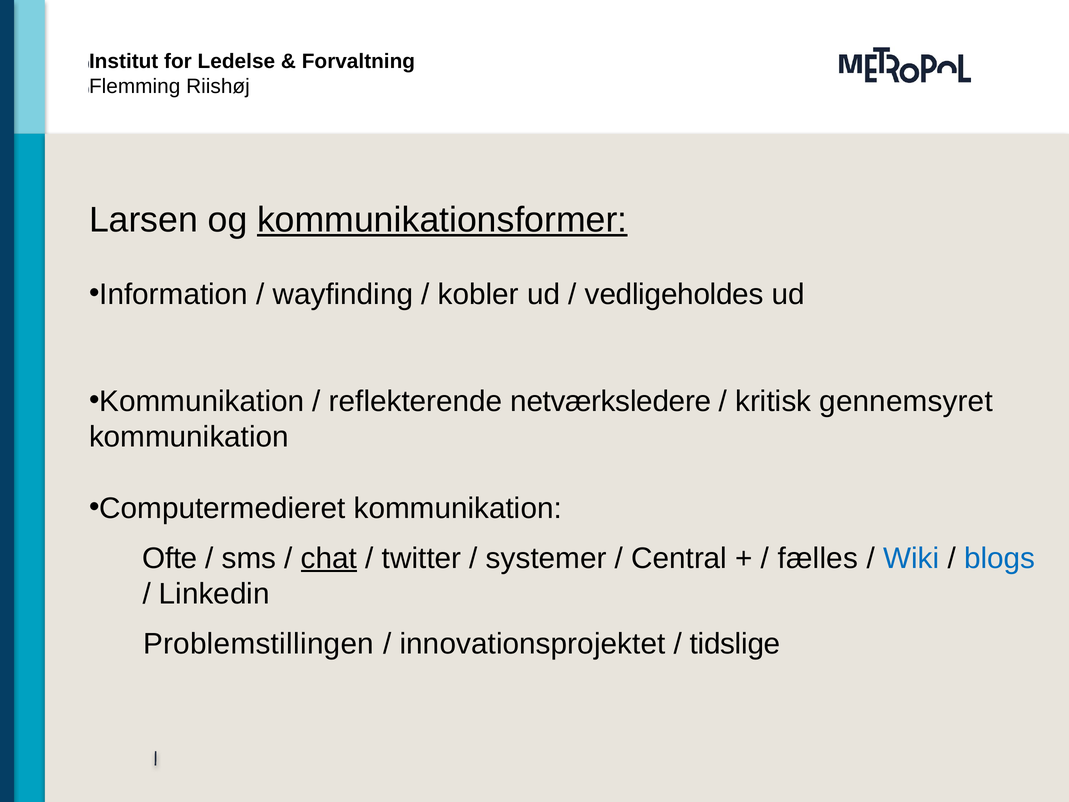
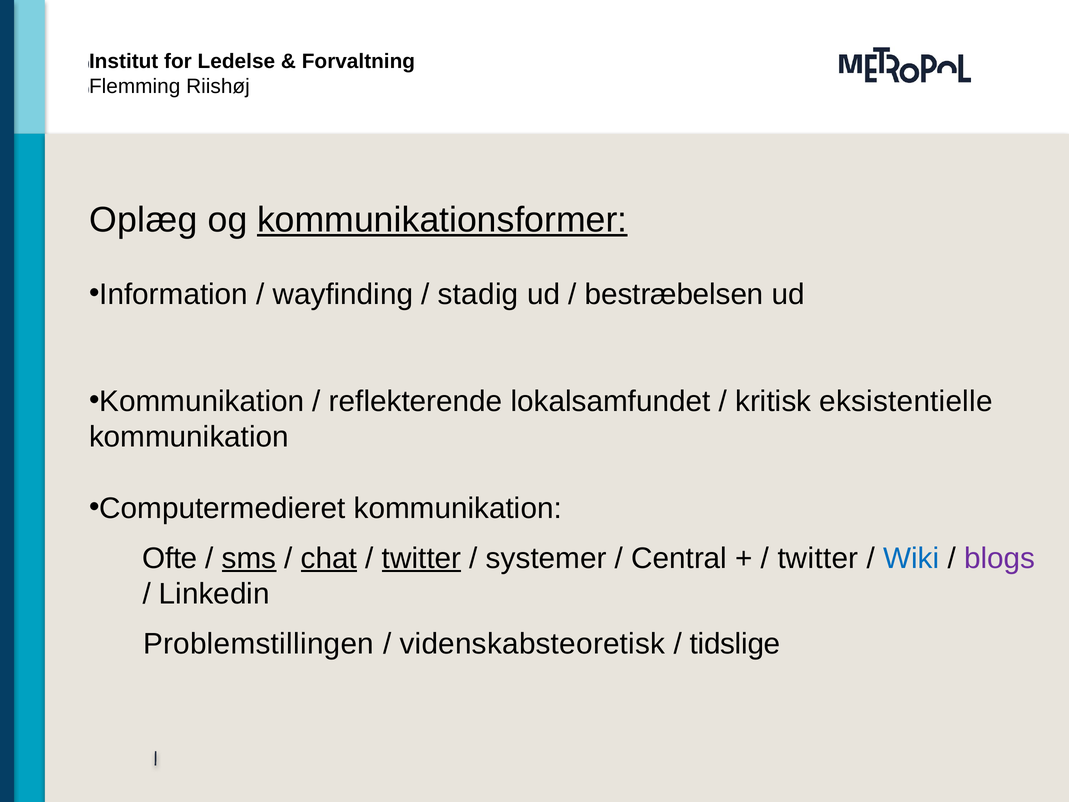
Larsen: Larsen -> Oplæg
kobler: kobler -> stadig
vedligeholdes: vedligeholdes -> bestræbelsen
netværksledere: netværksledere -> lokalsamfundet
gennemsyret: gennemsyret -> eksistentielle
sms underline: none -> present
twitter at (422, 558) underline: none -> present
fælles at (818, 558): fælles -> twitter
blogs colour: blue -> purple
innovationsprojektet: innovationsprojektet -> videnskabsteoretisk
